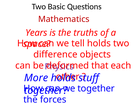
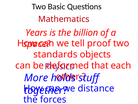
truths: truths -> billion
tell holds: holds -> proof
difference: difference -> standards
we together: together -> distance
